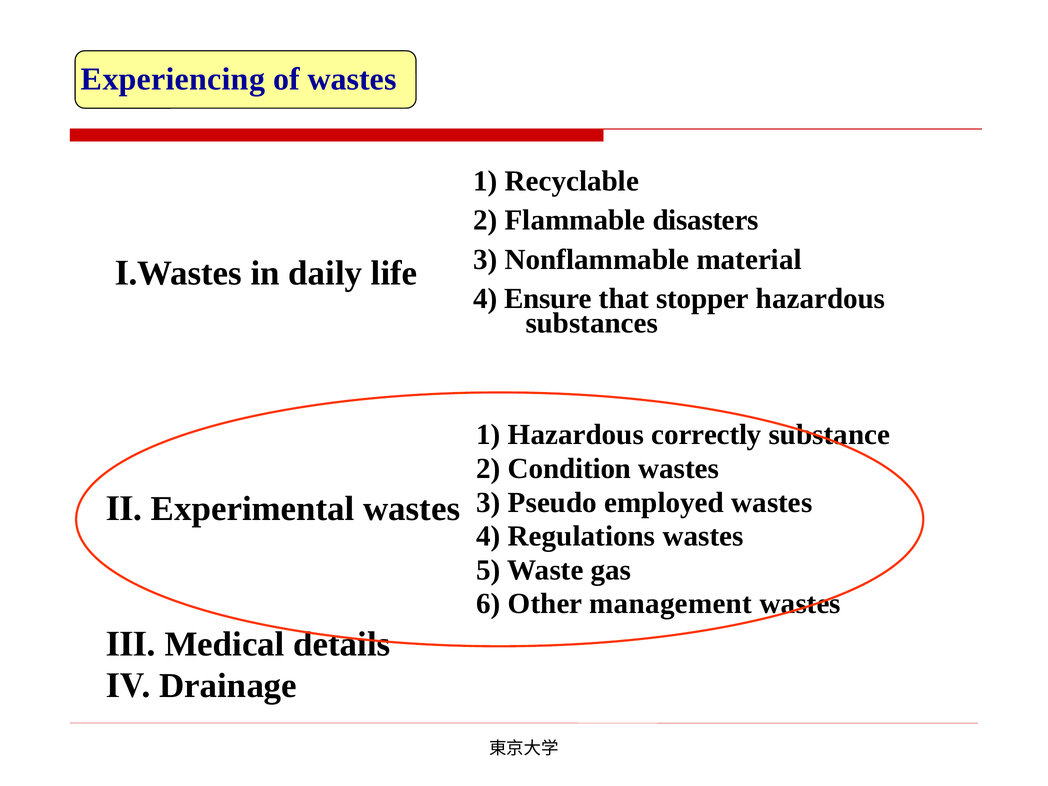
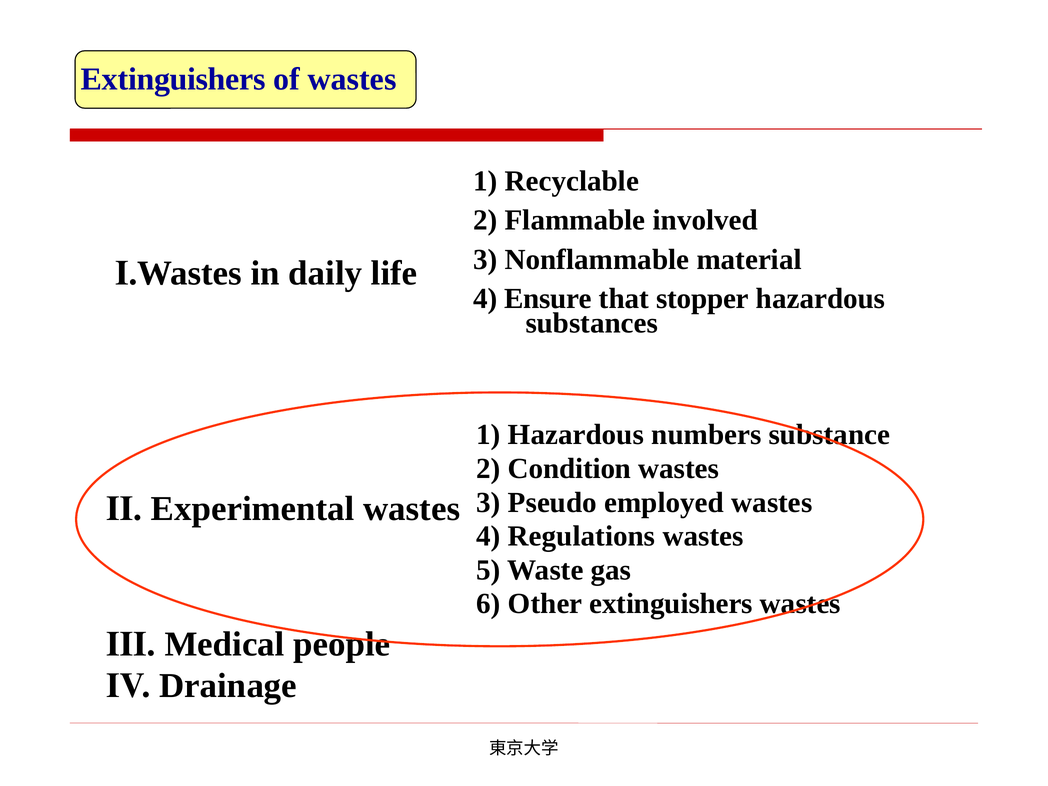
Experiencing at (173, 79): Experiencing -> Extinguishers
disasters: disasters -> involved
correctly: correctly -> numbers
Other management: management -> extinguishers
details: details -> people
